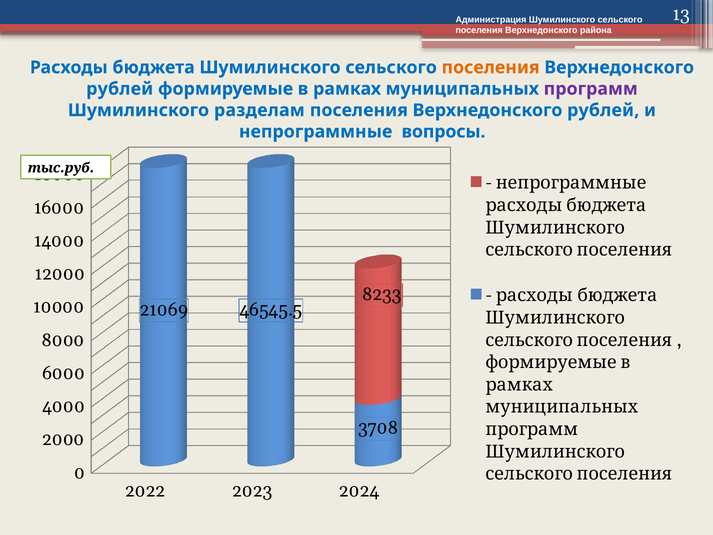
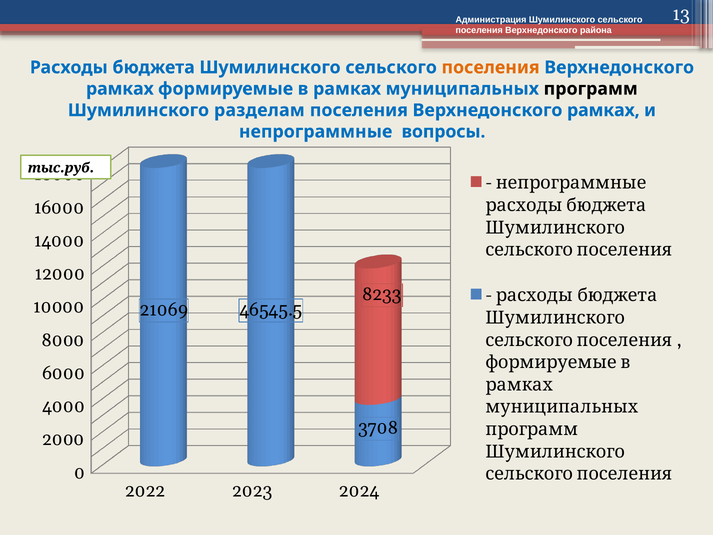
рублей at (120, 89): рублей -> рамках
программ at (591, 89) colour: purple -> black
рублей at (603, 110): рублей -> рамках
